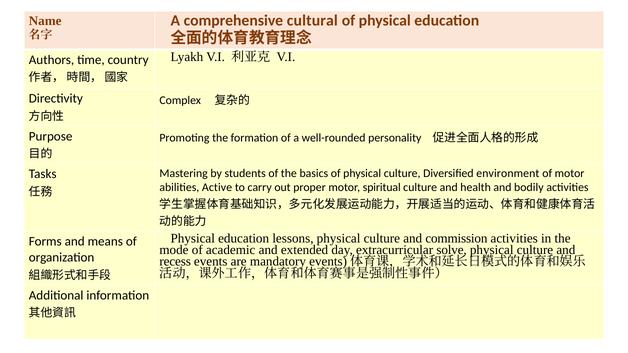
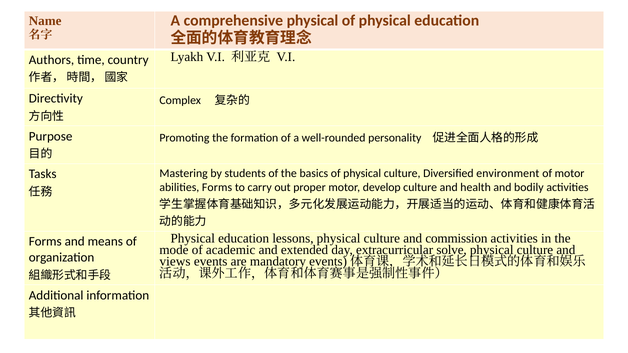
comprehensive cultural: cultural -> physical
abilities Active: Active -> Forms
spiritual: spiritual -> develop
recess: recess -> views
